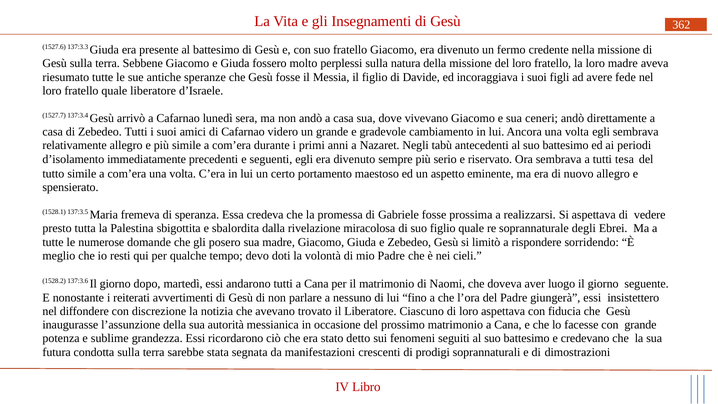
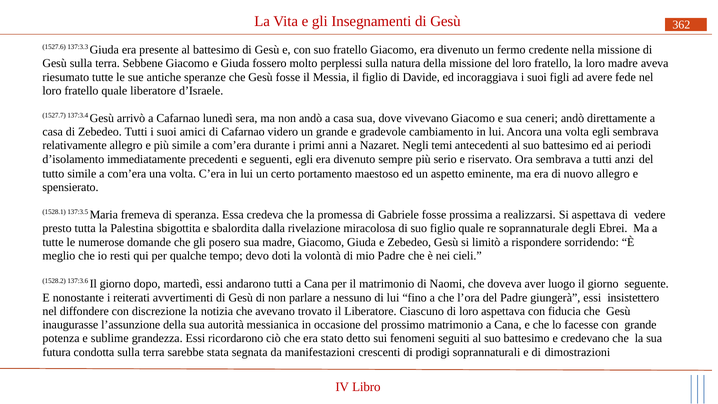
tabù: tabù -> temi
tesa: tesa -> anzi
